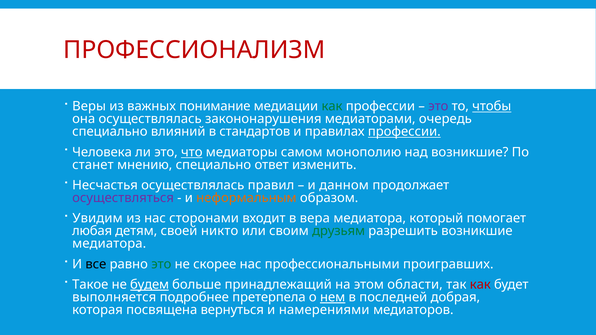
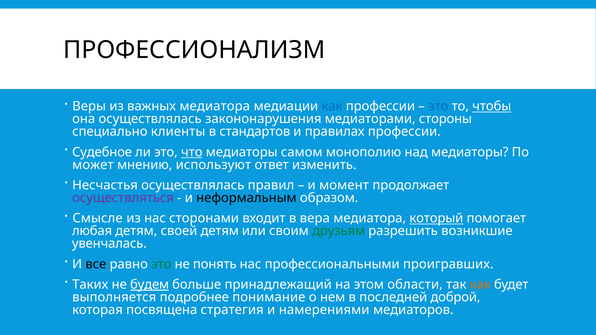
ПРОФЕССИОНАЛИЗМ colour: red -> black
важных понимание: понимание -> медиатора
как at (332, 106) colour: green -> blue
это at (438, 106) colour: purple -> blue
очередь: очередь -> стороны
влияний: влияний -> клиенты
профессии at (404, 132) underline: present -> none
Человека: Человека -> Судебное
над возникшие: возникшие -> медиаторы
станет: станет -> может
мнению специально: специально -> используют
данном: данном -> момент
неформальным colour: orange -> black
Увидим: Увидим -> Смысле
который underline: none -> present
своей никто: никто -> детям
медиатора at (109, 244): медиатора -> увенчалась
скорее: скорее -> понять
Такое: Такое -> Таких
как at (480, 285) colour: red -> orange
претерпела: претерпела -> понимание
нем underline: present -> none
добрая: добрая -> доброй
вернуться: вернуться -> стратегия
